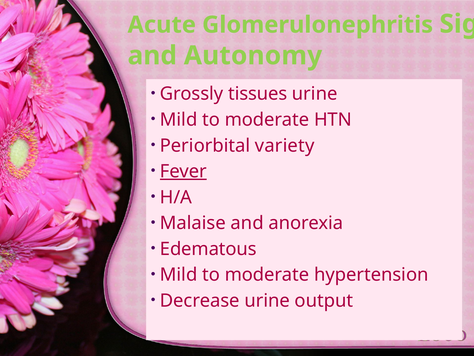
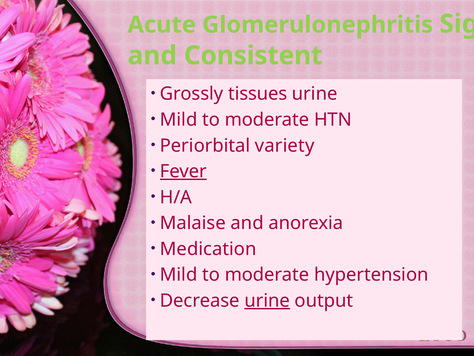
Autonomy: Autonomy -> Consistent
Edematous: Edematous -> Medication
urine at (267, 300) underline: none -> present
